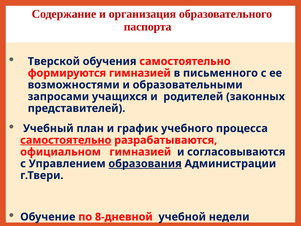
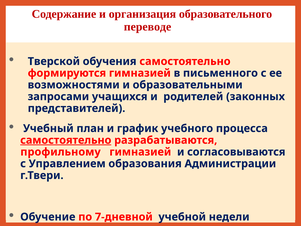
паспорта: паспорта -> переводе
официальном: официальном -> профильному
образования underline: present -> none
8-дневной: 8-дневной -> 7-дневной
